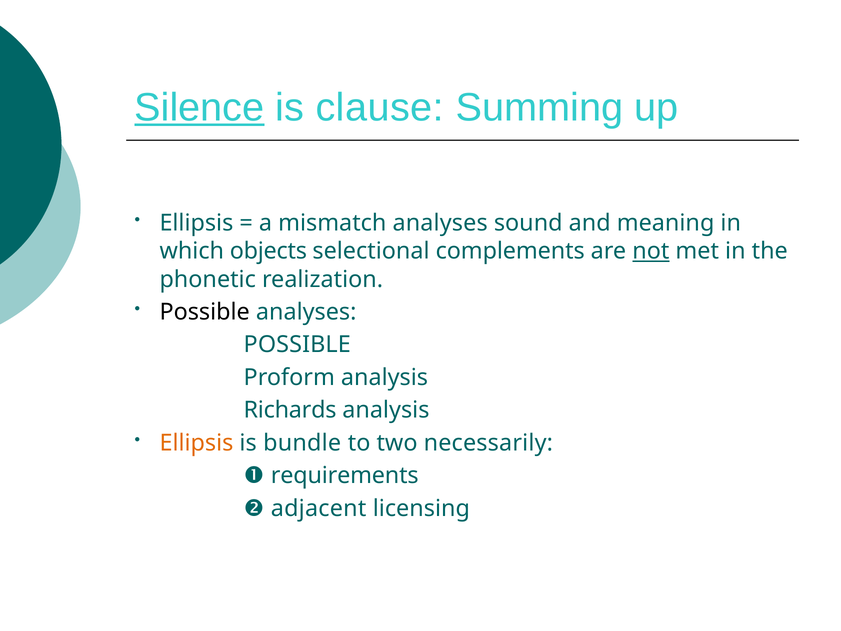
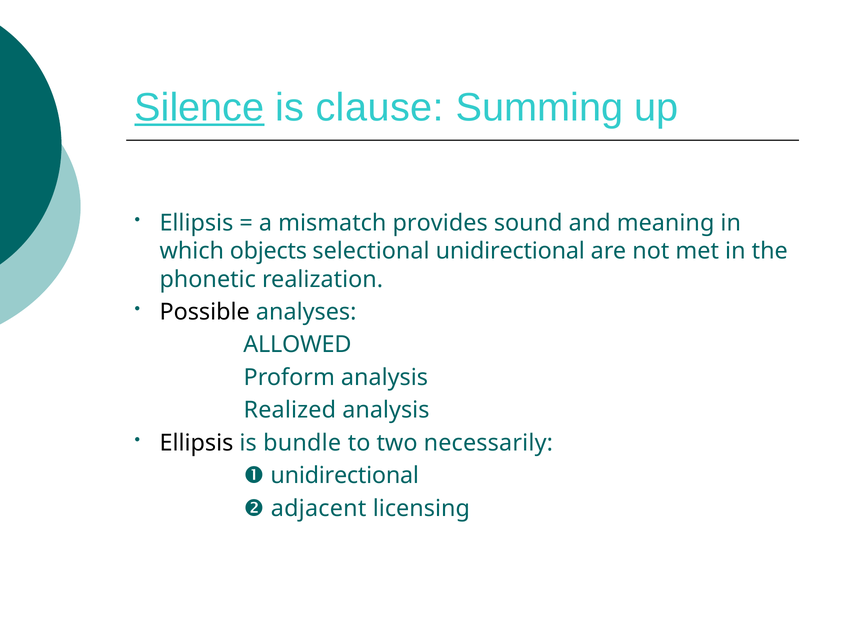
mismatch analyses: analyses -> provides
selectional complements: complements -> unidirectional
not underline: present -> none
POSSIBLE at (297, 345): POSSIBLE -> ALLOWED
Richards: Richards -> Realized
Ellipsis at (196, 443) colour: orange -> black
requirements at (345, 475): requirements -> unidirectional
